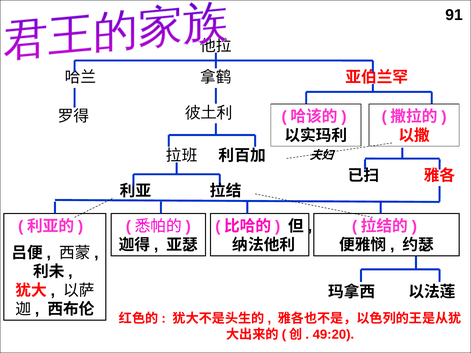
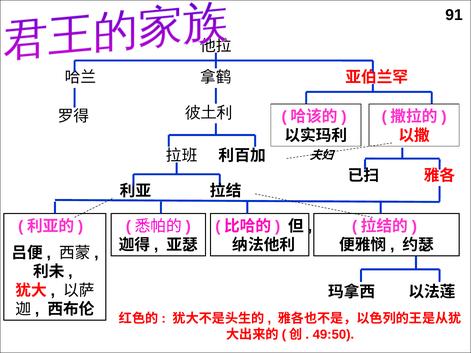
49:20: 49:20 -> 49:50
